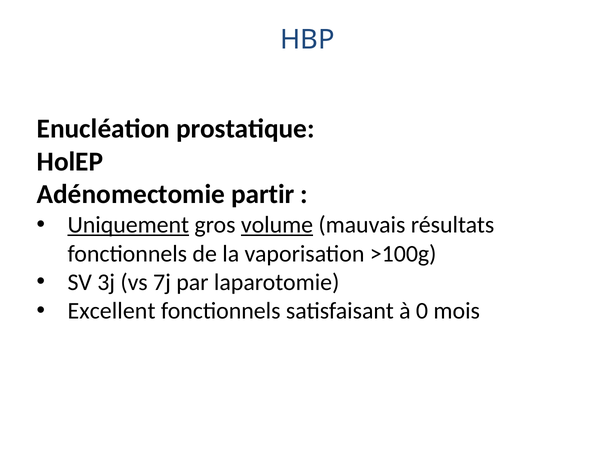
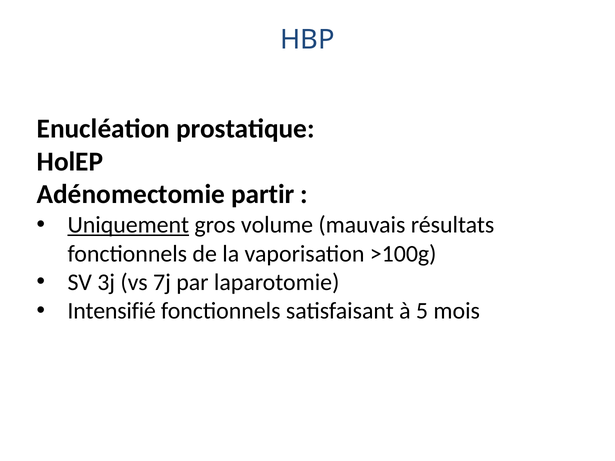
volume underline: present -> none
Excellent: Excellent -> Intensifié
0: 0 -> 5
